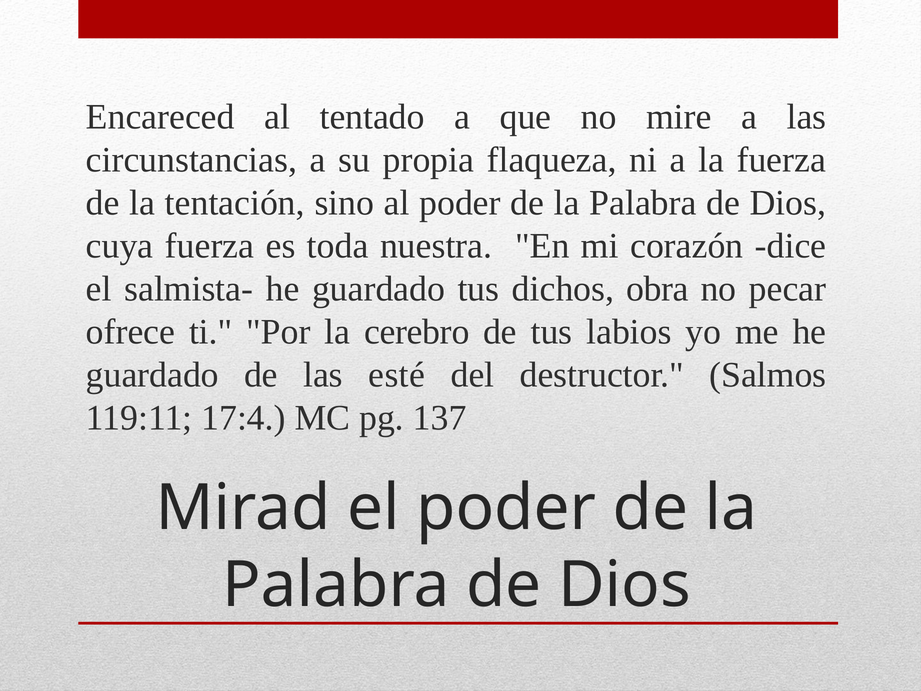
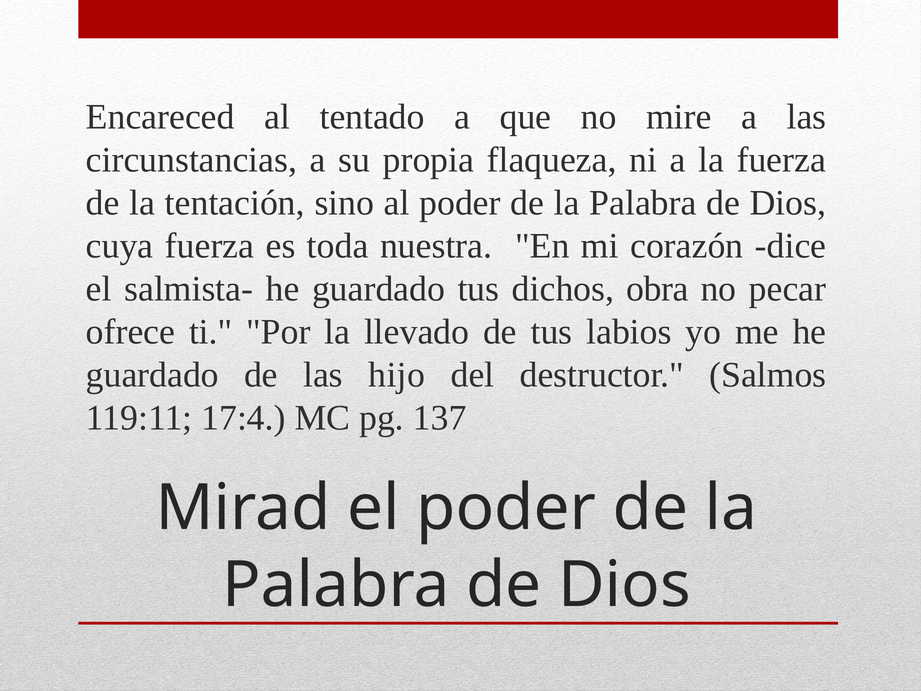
cerebro: cerebro -> llevado
esté: esté -> hijo
